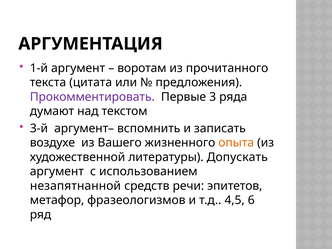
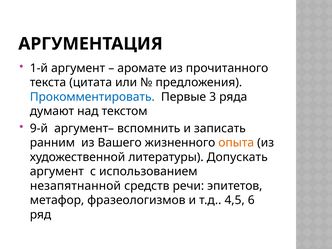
воротам: воротам -> аромате
Прокомментировать colour: purple -> blue
3-й: 3-й -> 9-й
воздухе: воздухе -> ранним
